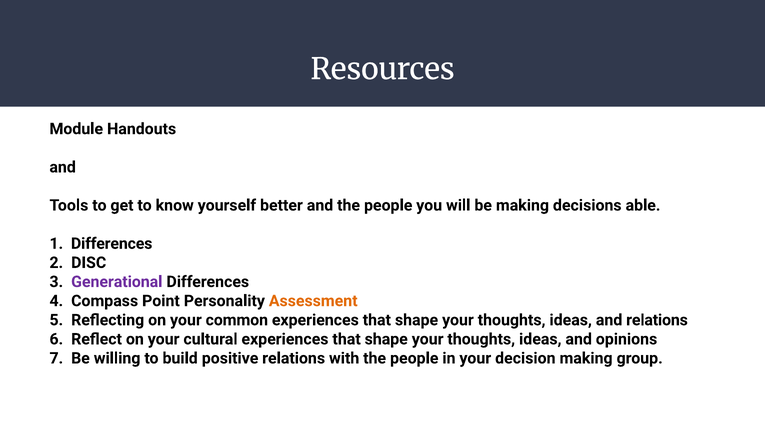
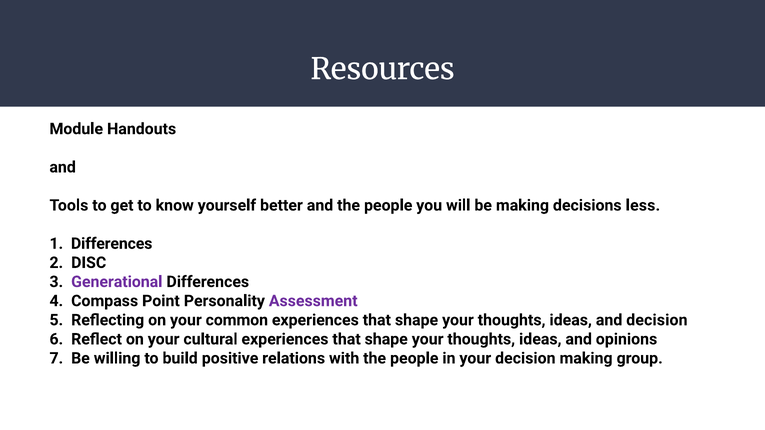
able: able -> less
Assessment colour: orange -> purple
and relations: relations -> decision
